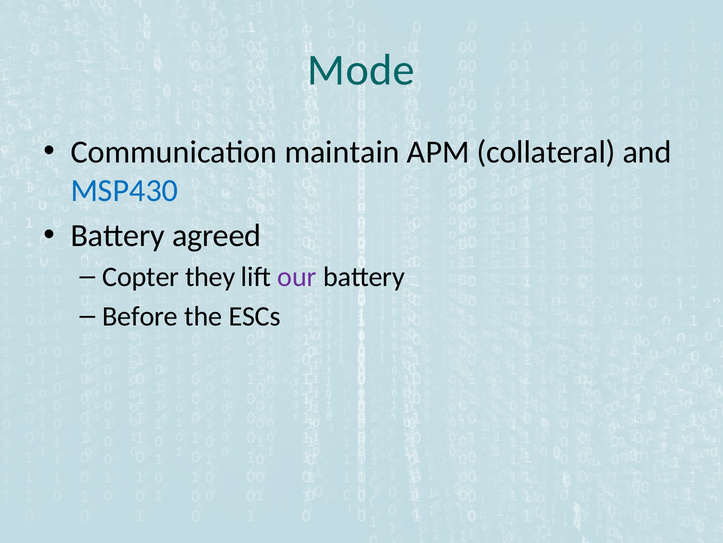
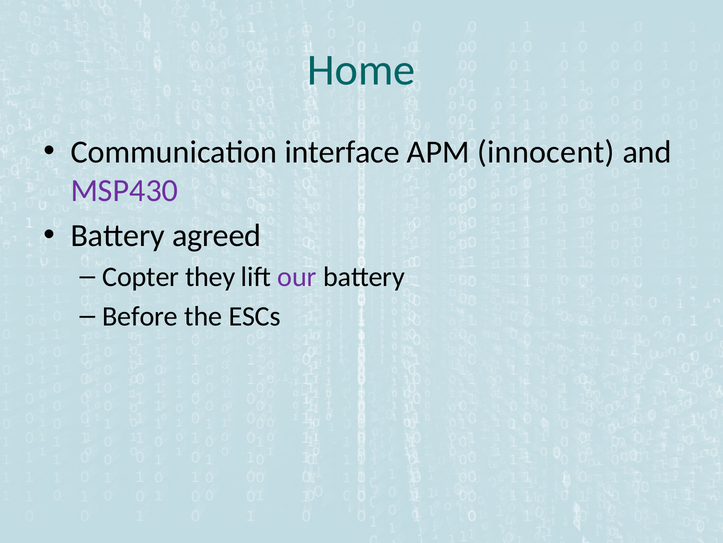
Mode: Mode -> Home
maintain: maintain -> interface
collateral: collateral -> innocent
MSP430 colour: blue -> purple
